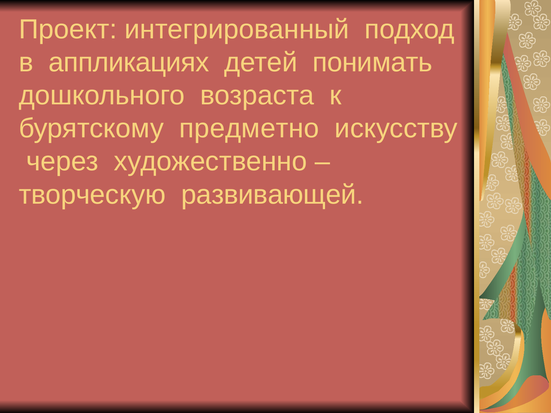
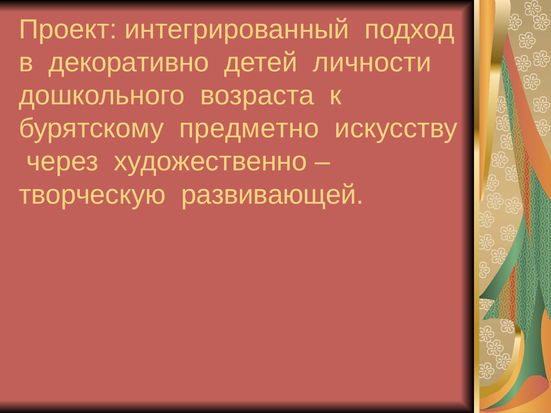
аппликациях: аппликациях -> декоративно
понимать: понимать -> личности
